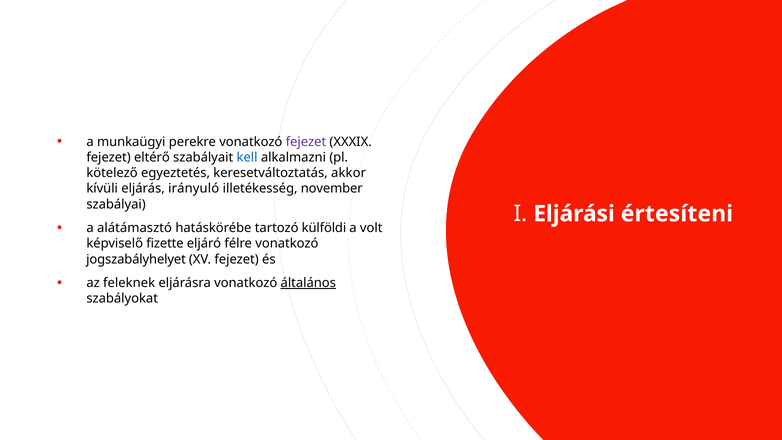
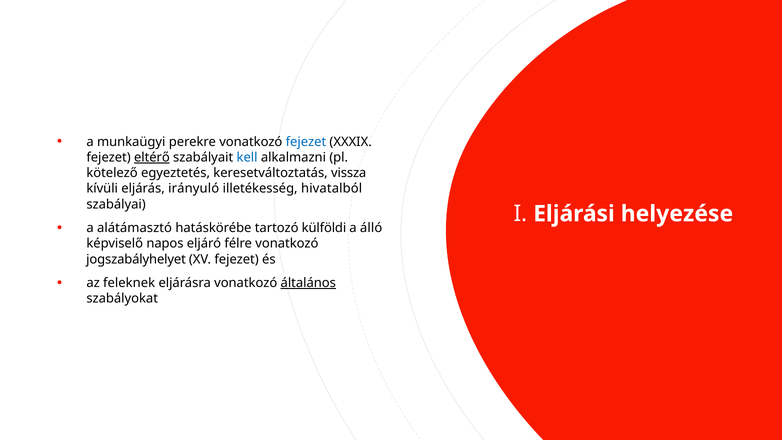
fejezet at (306, 142) colour: purple -> blue
eltérő underline: none -> present
akkor: akkor -> vissza
november: november -> hivatalból
értesíteni: értesíteni -> helyezése
volt: volt -> álló
fizette: fizette -> napos
